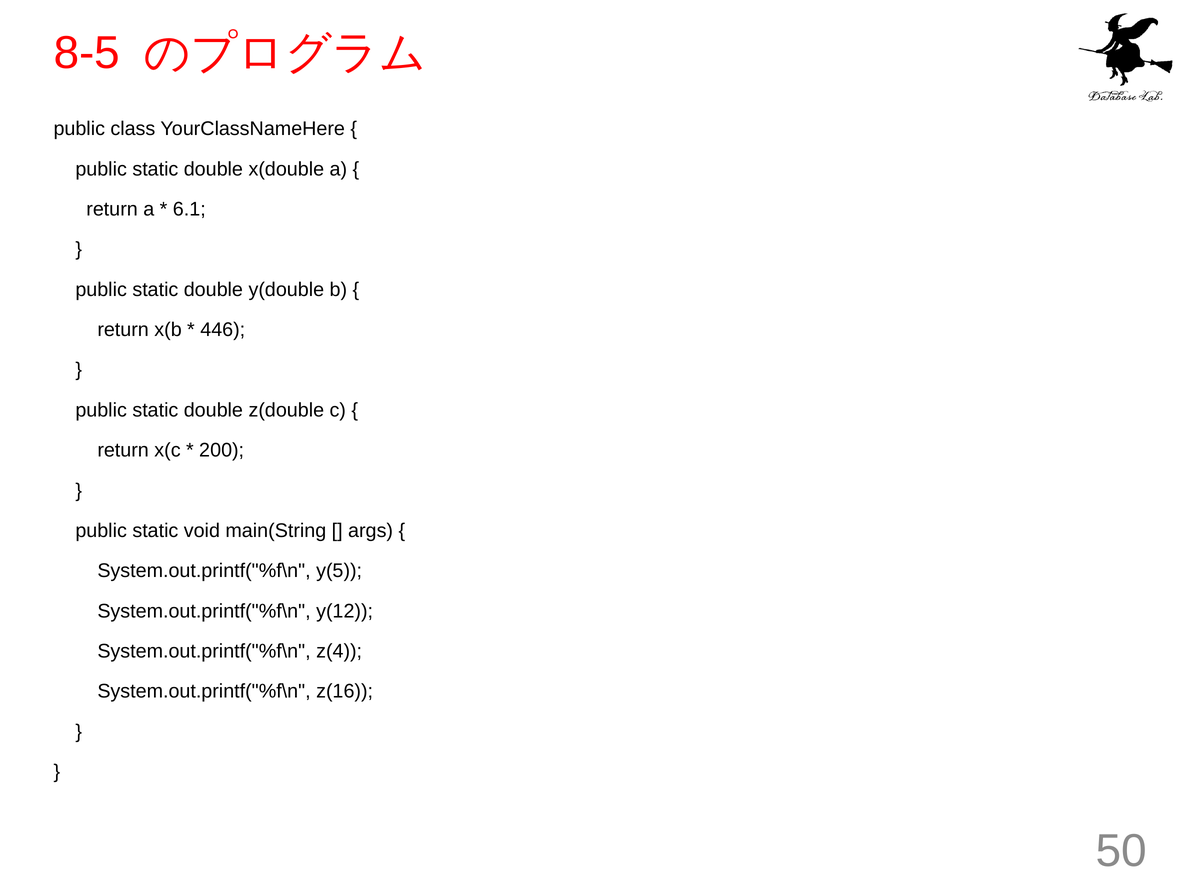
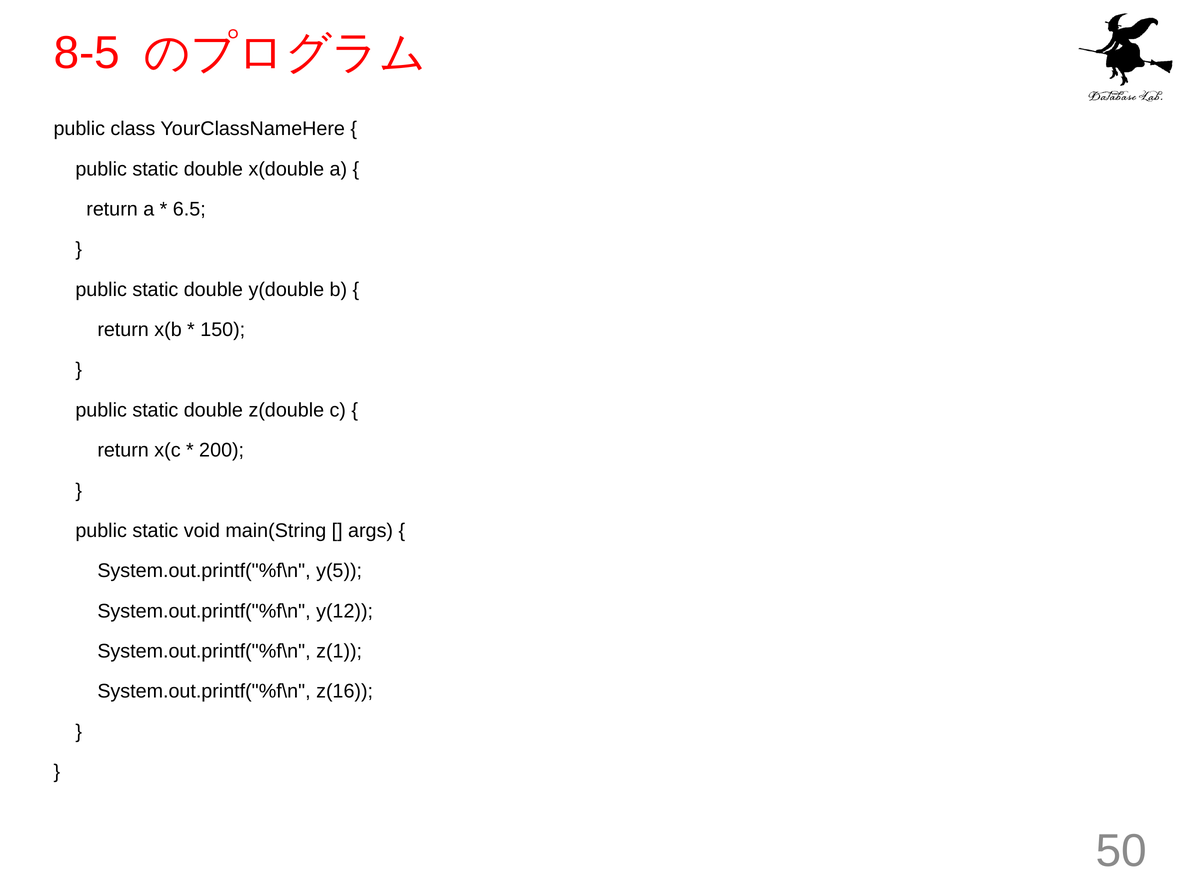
6.1: 6.1 -> 6.5
446: 446 -> 150
z(4: z(4 -> z(1
